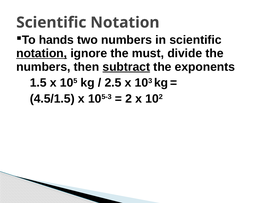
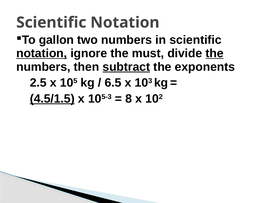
hands: hands -> gallon
the at (215, 53) underline: none -> present
1.5: 1.5 -> 2.5
2.5: 2.5 -> 6.5
4.5/1.5 underline: none -> present
2: 2 -> 8
